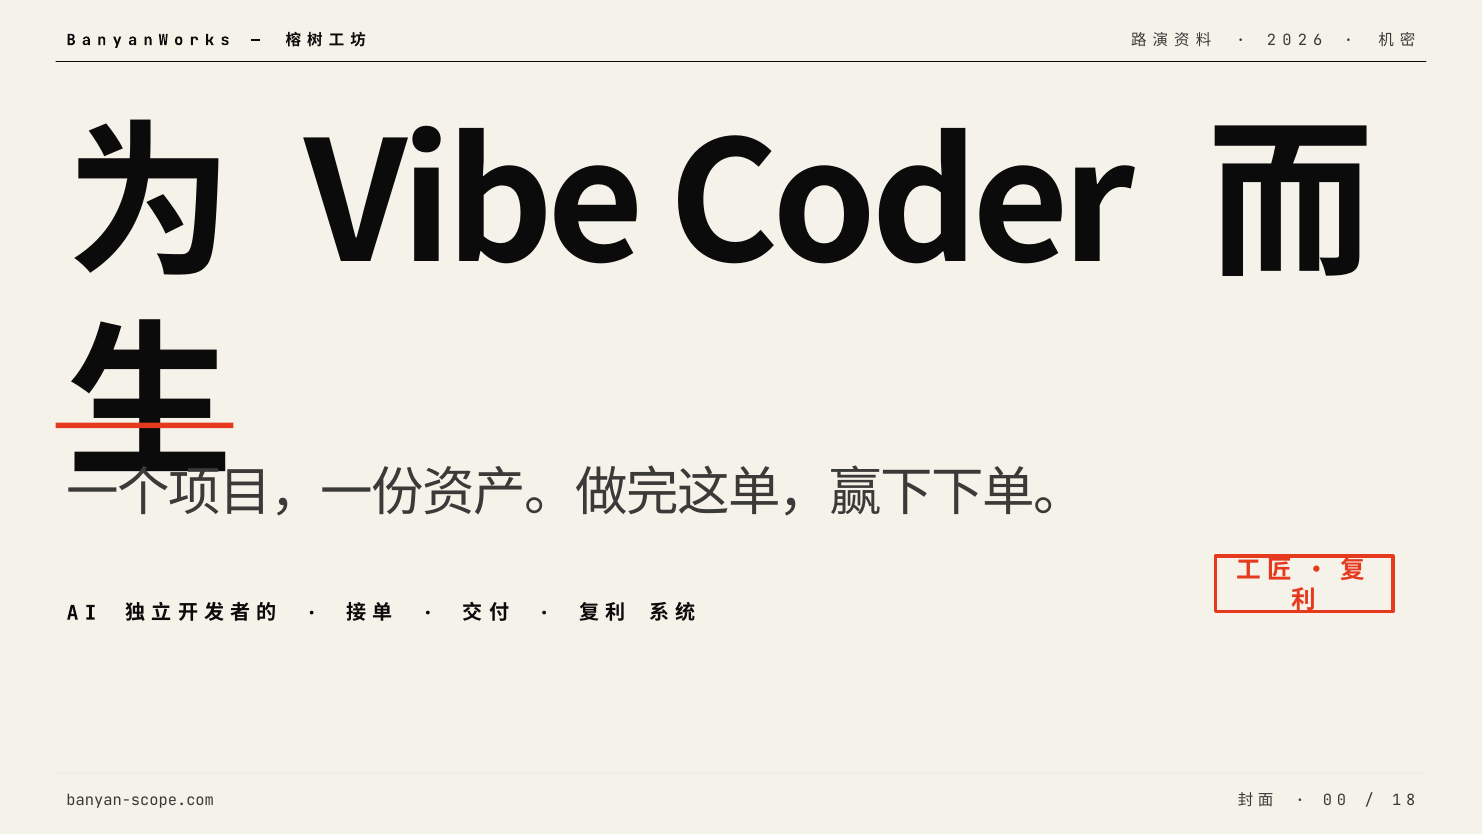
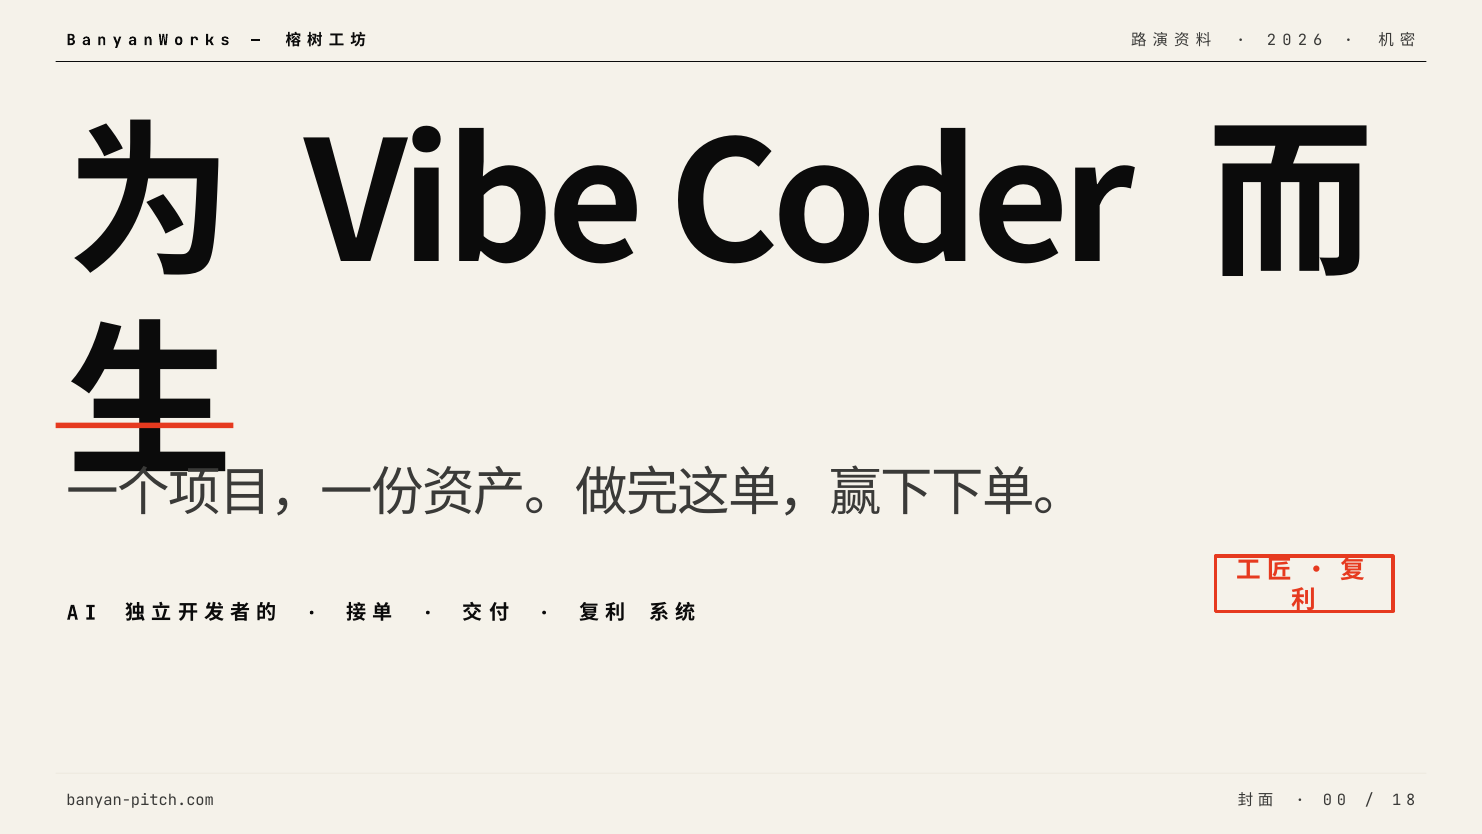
banyan-scope.com: banyan-scope.com -> banyan-pitch.com
